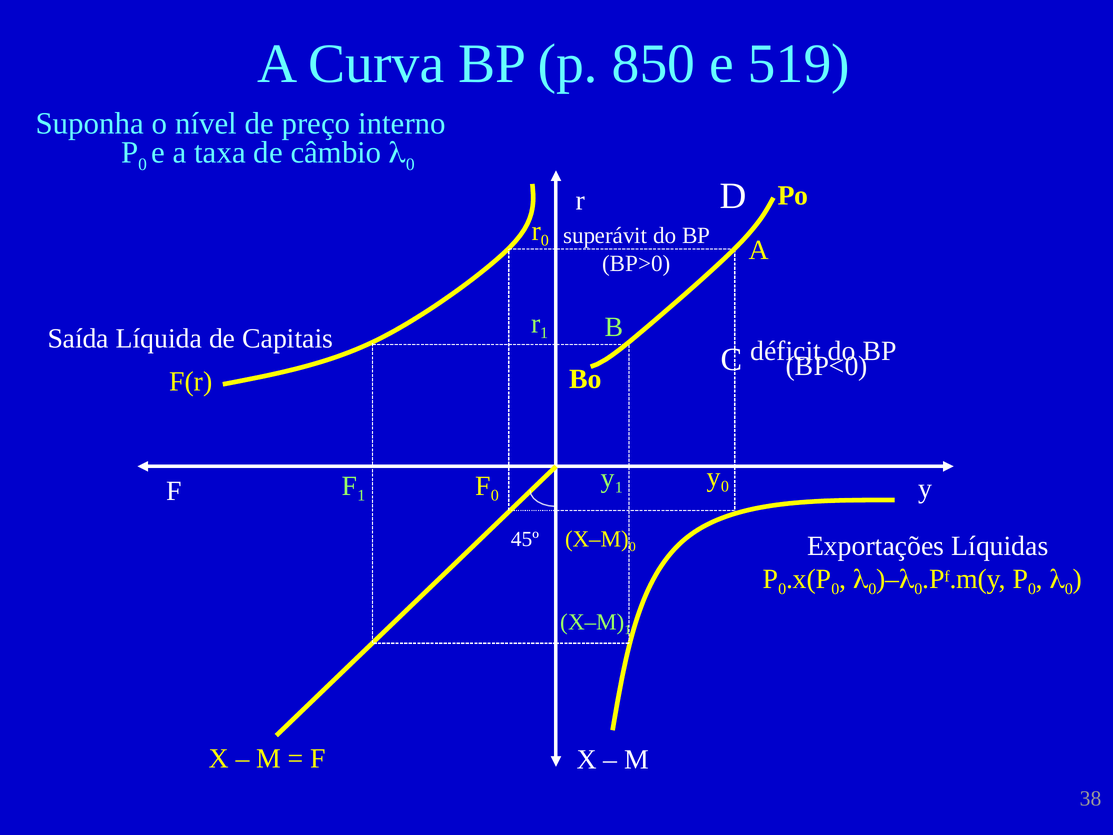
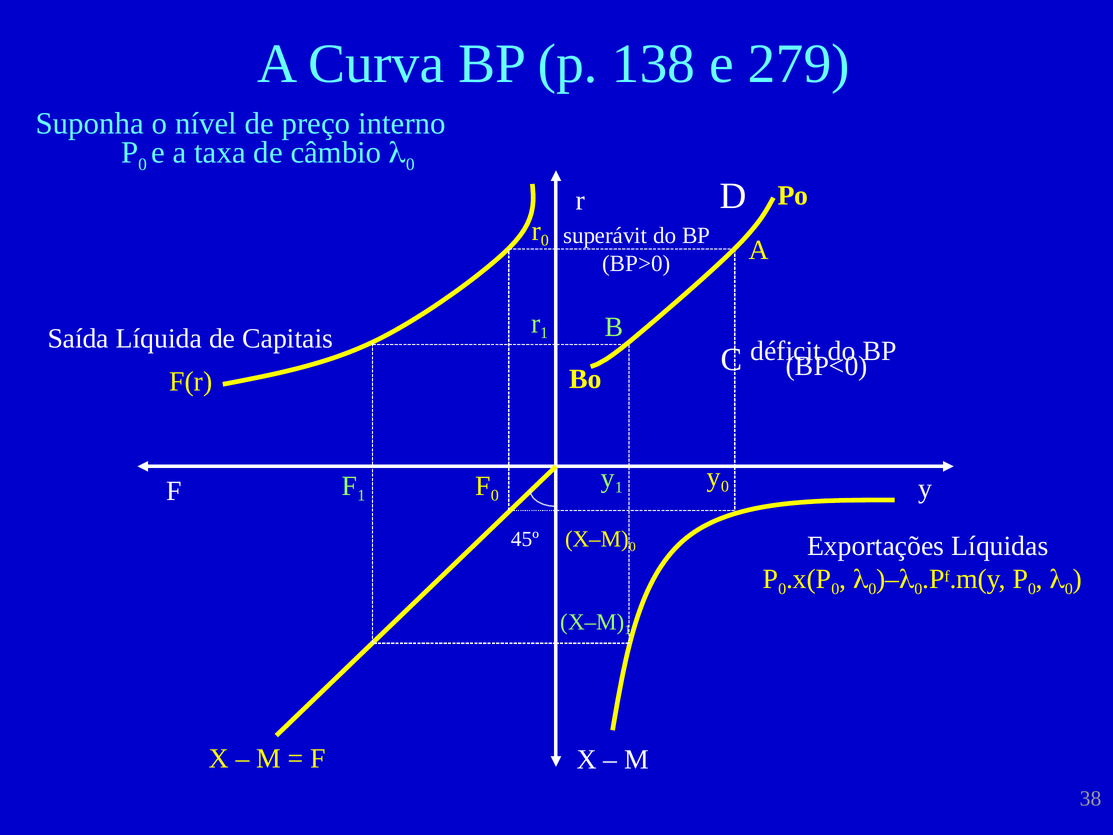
850: 850 -> 138
519: 519 -> 279
